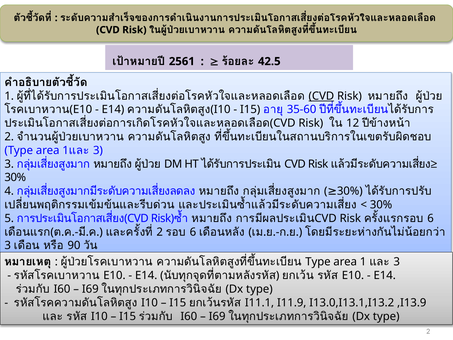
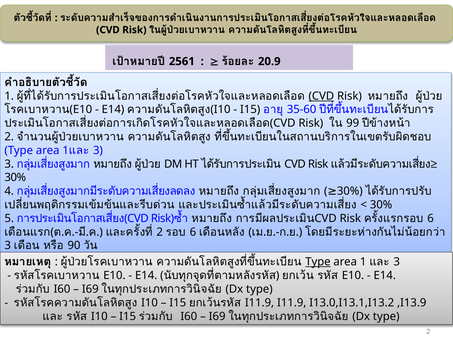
42.5: 42.5 -> 20.9
12: 12 -> 99
Type at (318, 262) underline: none -> present
I11.1 at (259, 303): I11.1 -> I11.9
